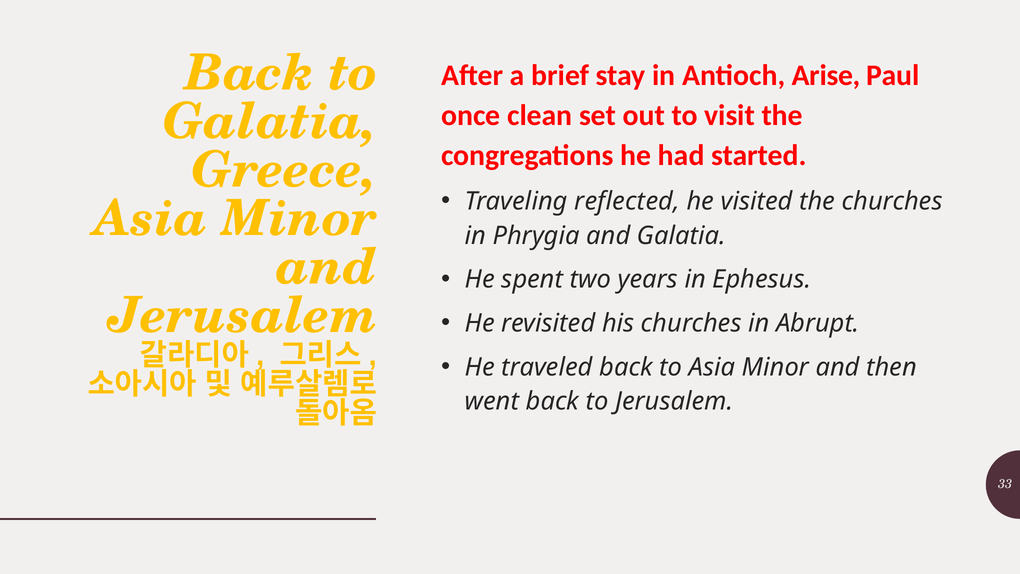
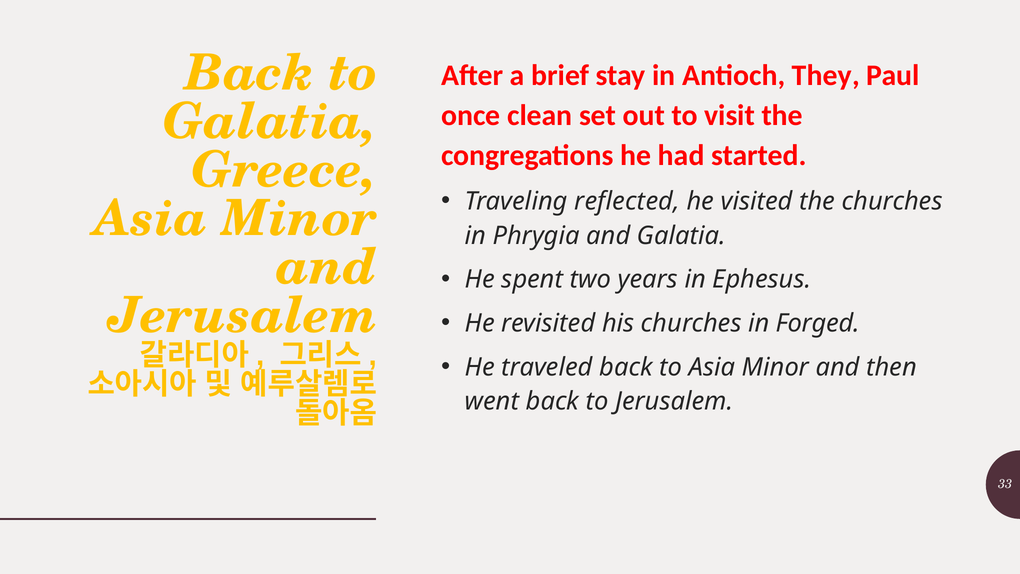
Arise: Arise -> They
Abrupt: Abrupt -> Forged
